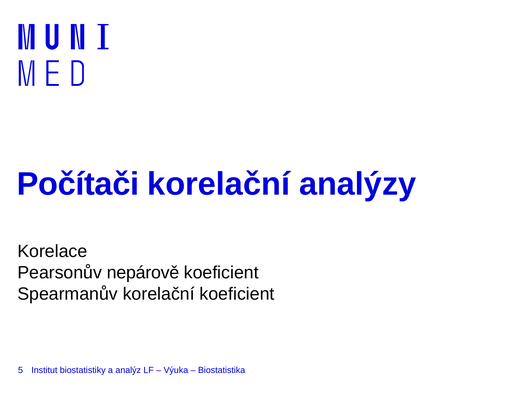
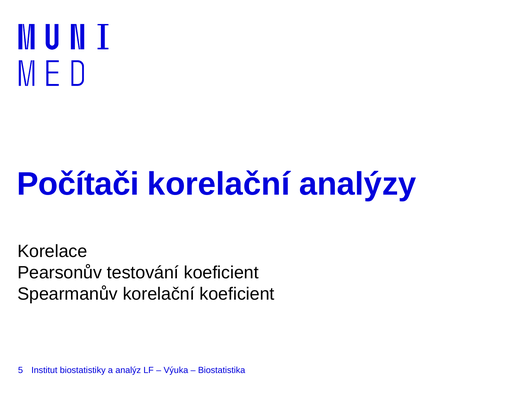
nepárově: nepárově -> testování
